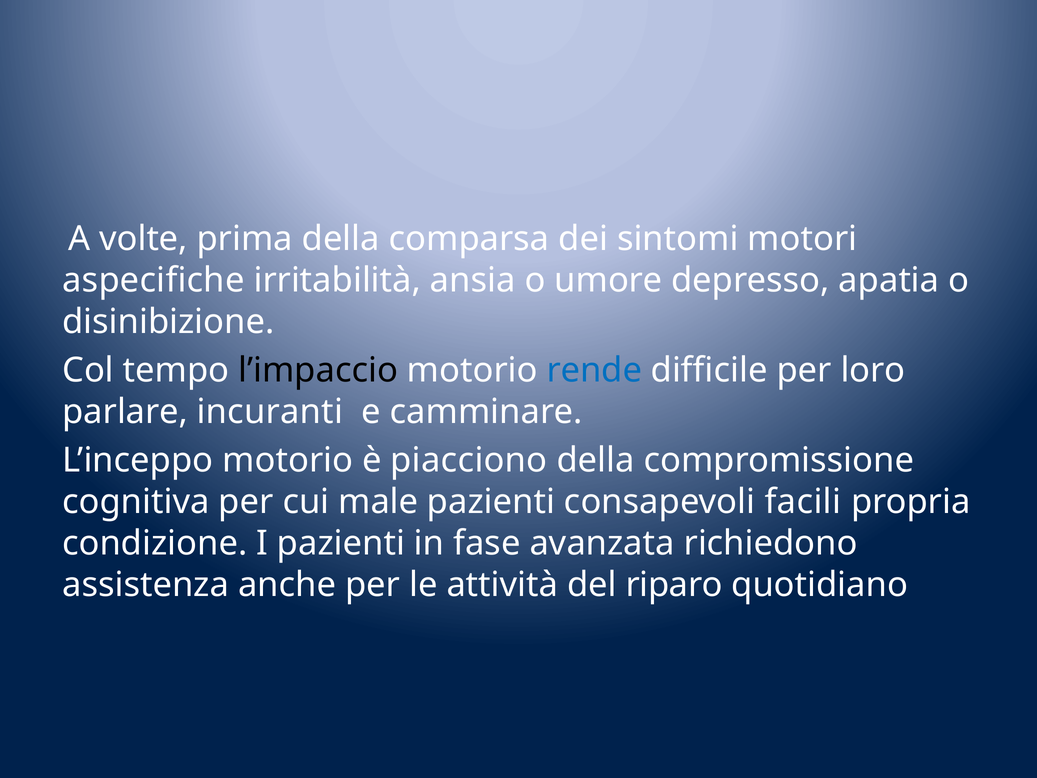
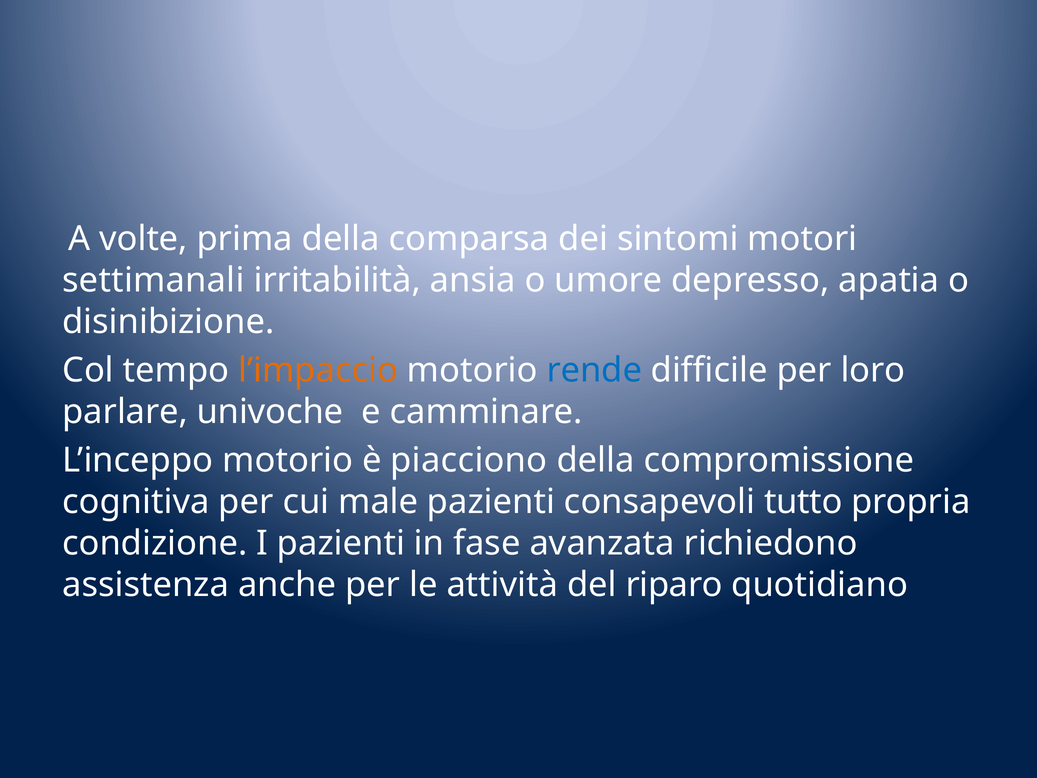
aspecifiche: aspecifiche -> settimanali
l’impaccio colour: black -> orange
incuranti: incuranti -> univoche
facili: facili -> tutto
